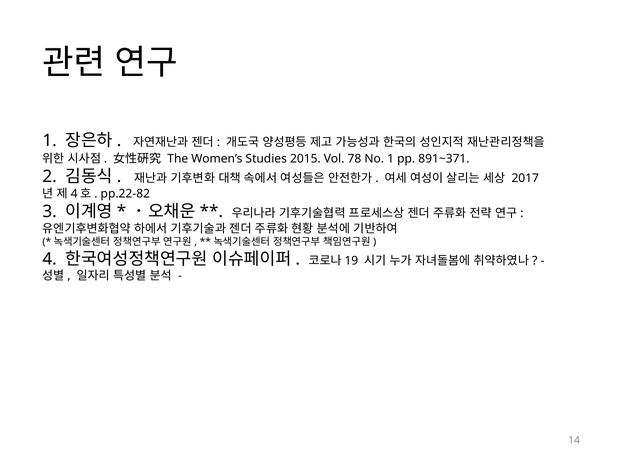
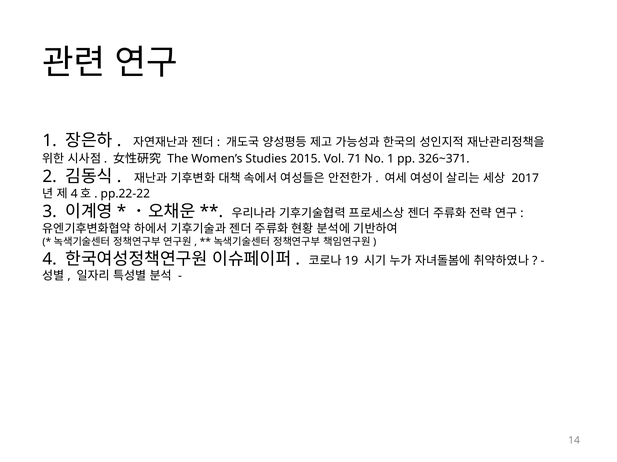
78: 78 -> 71
891~371: 891~371 -> 326~371
pp.22-82: pp.22-82 -> pp.22-22
